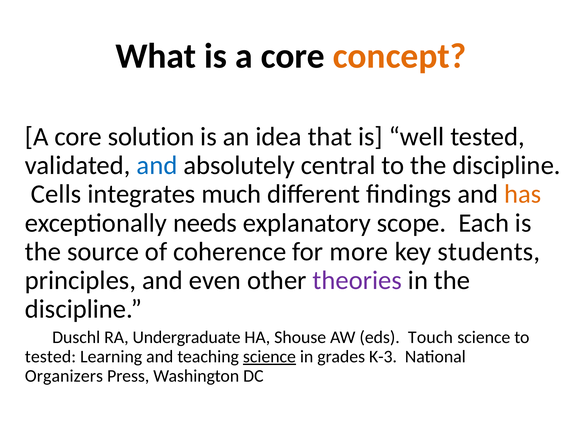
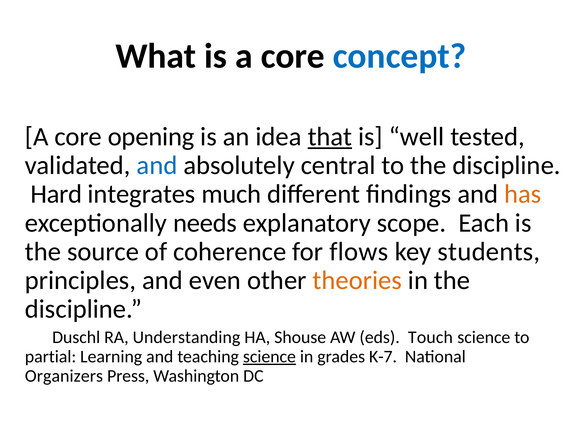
concept colour: orange -> blue
solution: solution -> opening
that underline: none -> present
Cells: Cells -> Hard
more: more -> flows
theories colour: purple -> orange
Undergraduate: Undergraduate -> Understanding
tested at (50, 357): tested -> partial
K-3: K-3 -> K-7
